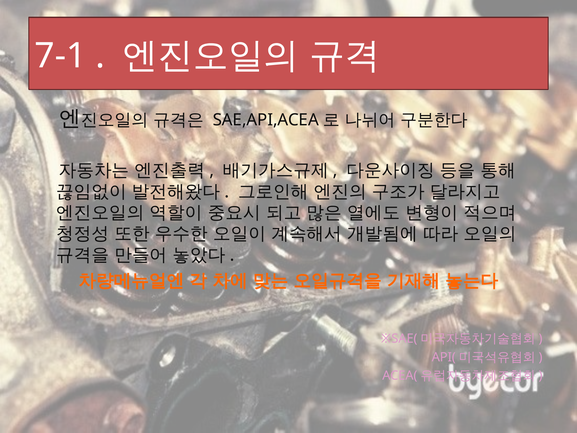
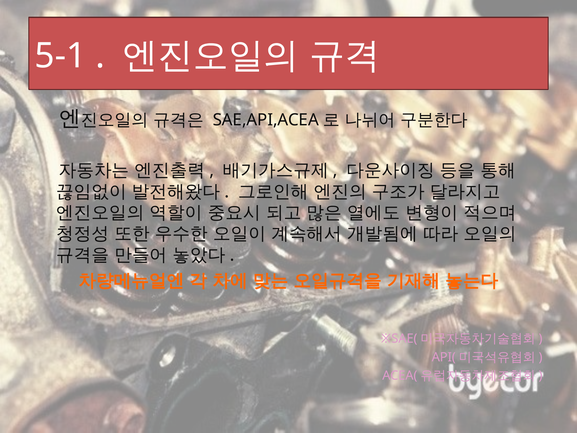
7-1: 7-1 -> 5-1
